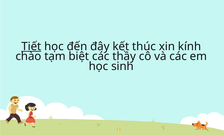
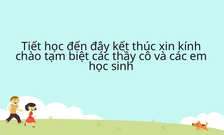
Tiết underline: present -> none
